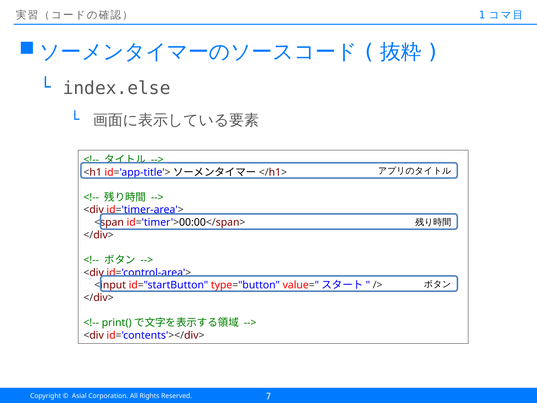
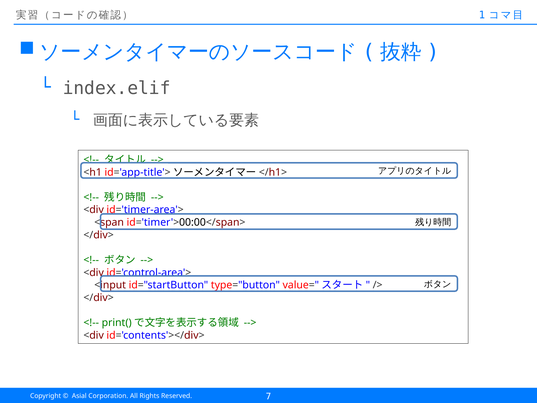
index.else: index.else -> index.elif
